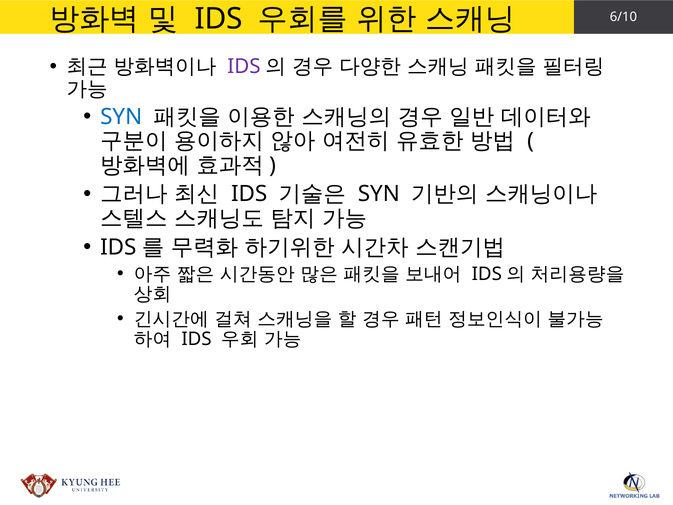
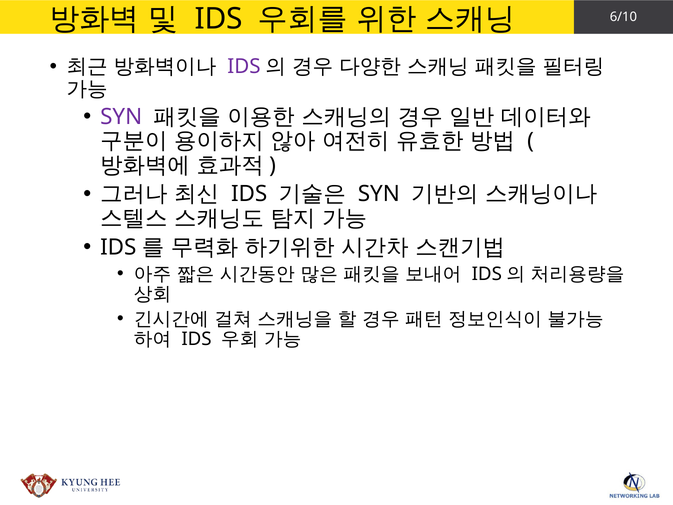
SYN at (121, 117) colour: blue -> purple
